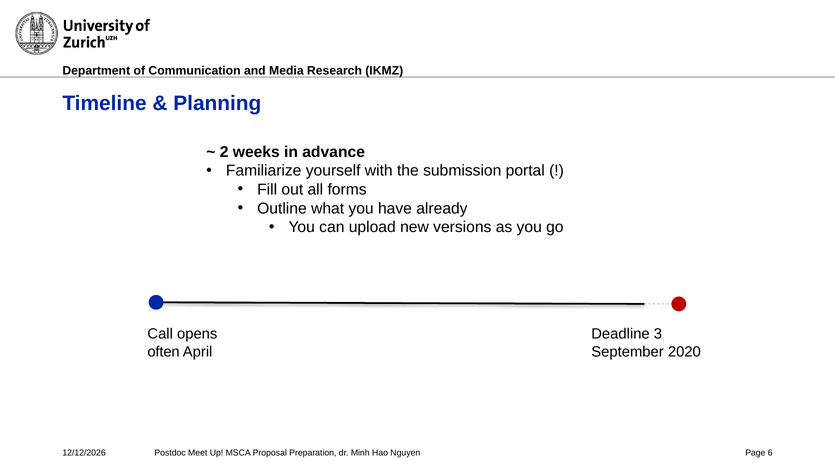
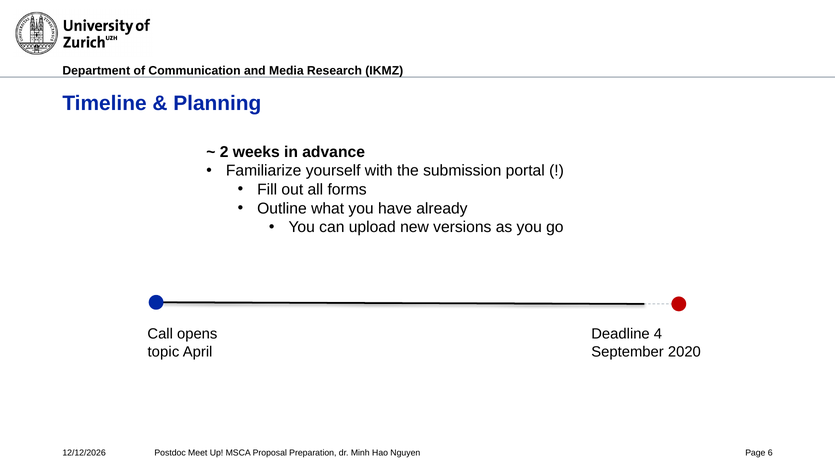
3: 3 -> 4
often: often -> topic
